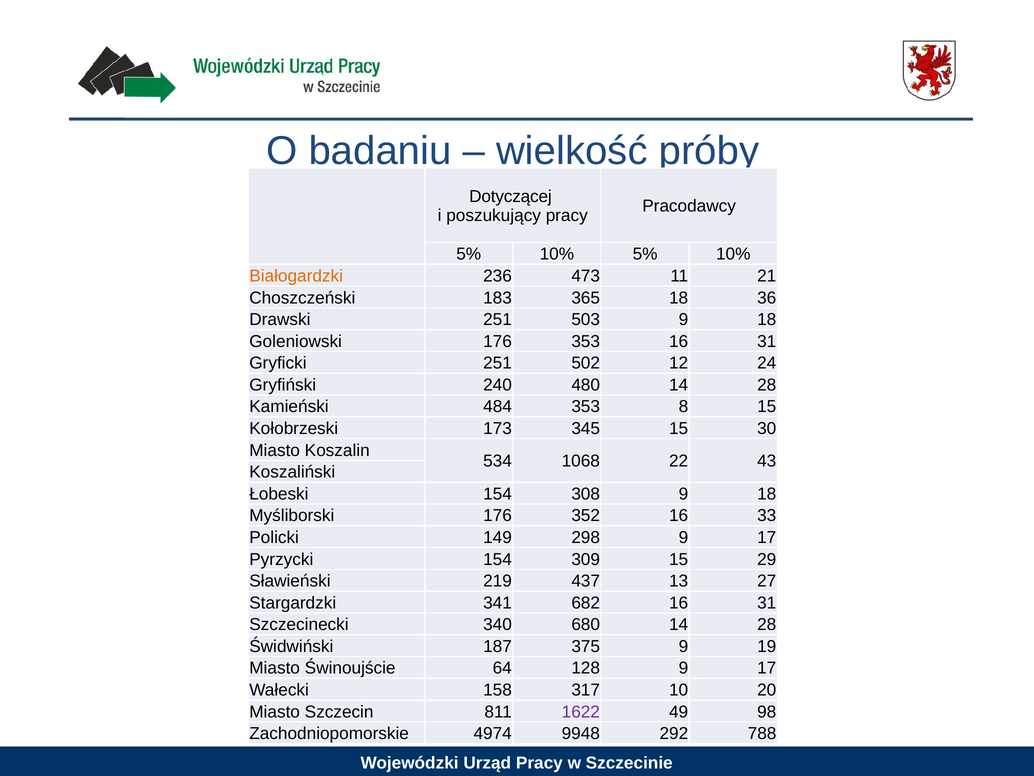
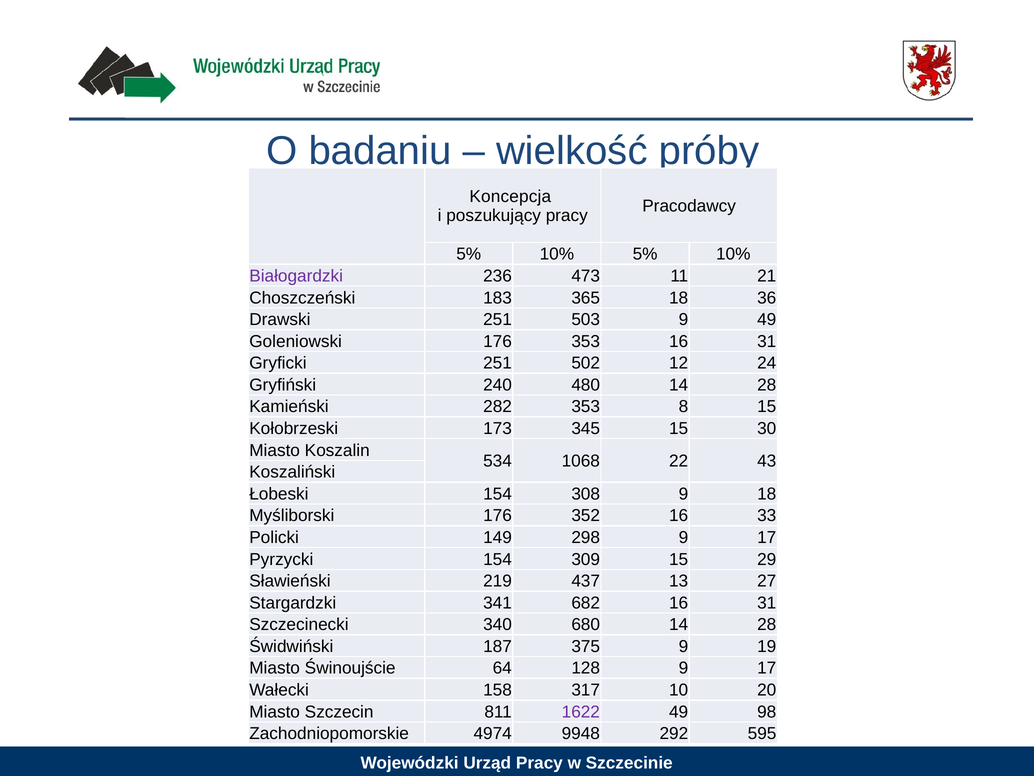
Dotyczącej: Dotyczącej -> Koncepcja
Białogardzki colour: orange -> purple
503 9 18: 18 -> 49
484: 484 -> 282
788: 788 -> 595
